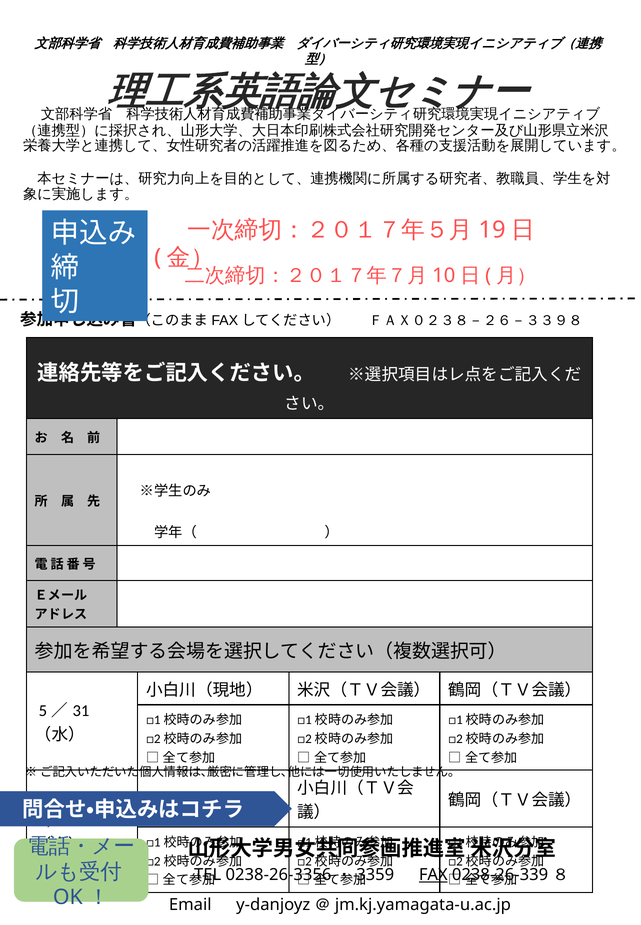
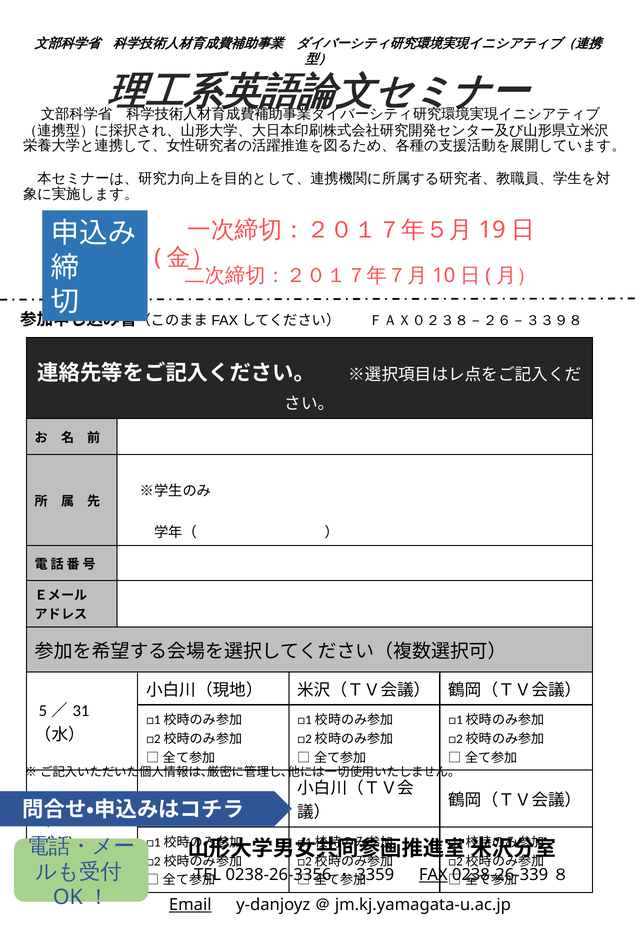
Email underline: none -> present
